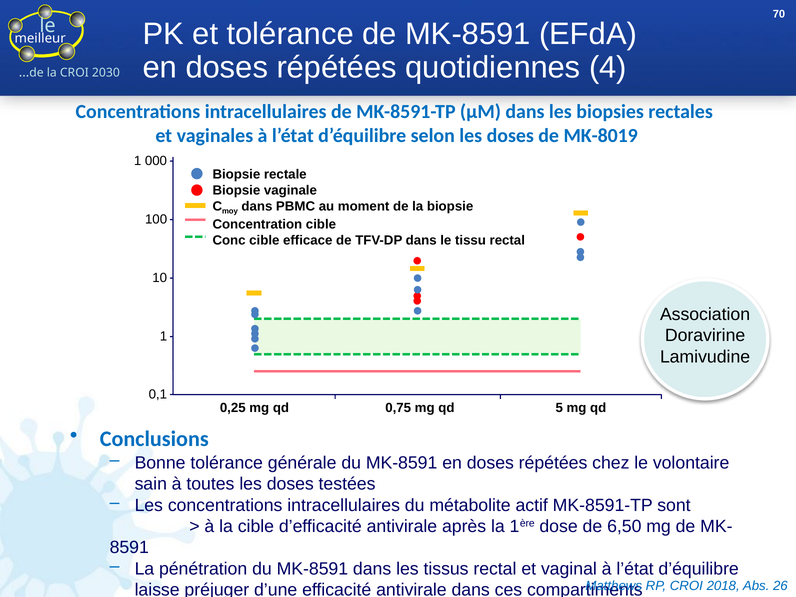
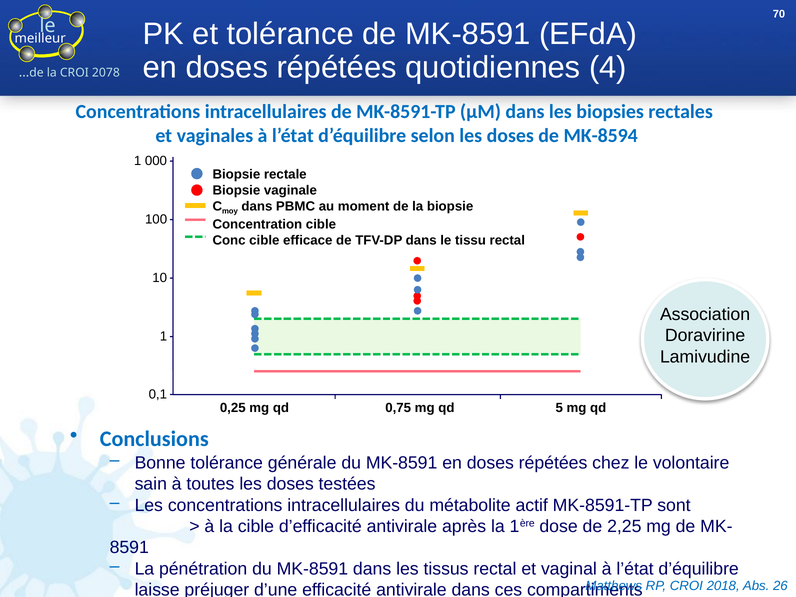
2030: 2030 -> 2078
MK-8019: MK-8019 -> MK-8594
6,50: 6,50 -> 2,25
